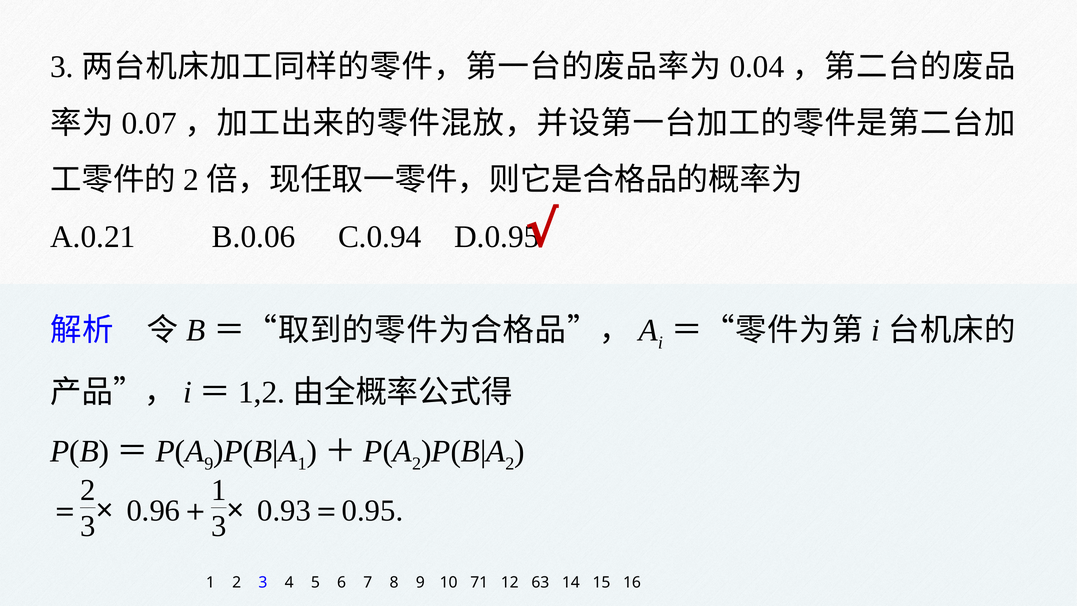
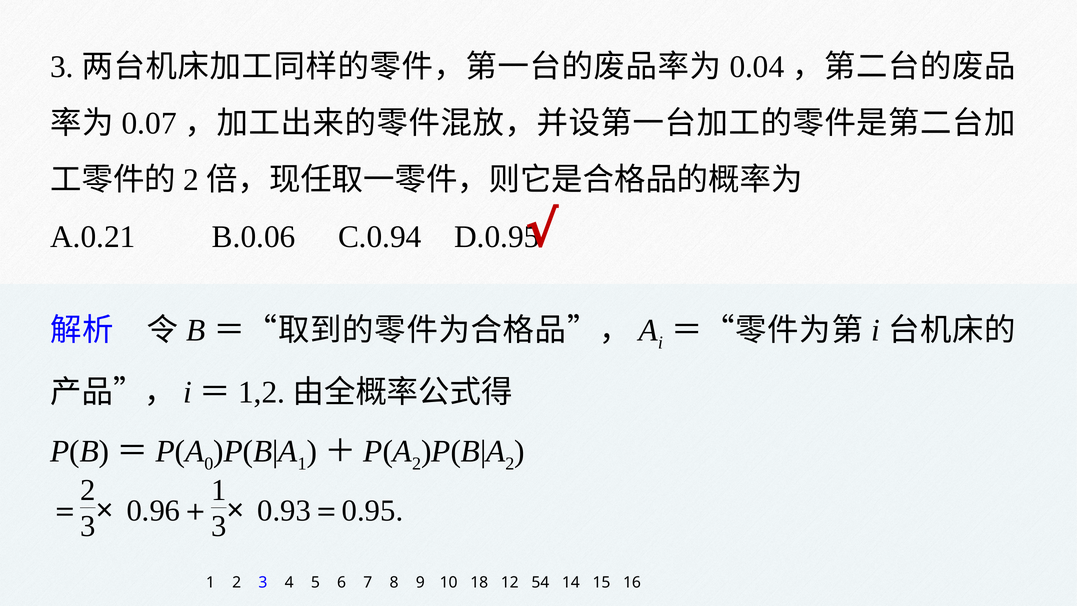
9 at (209, 463): 9 -> 0
71: 71 -> 18
63: 63 -> 54
